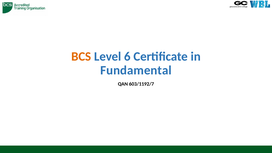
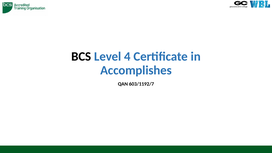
BCS colour: orange -> black
6: 6 -> 4
Fundamental: Fundamental -> Accomplishes
